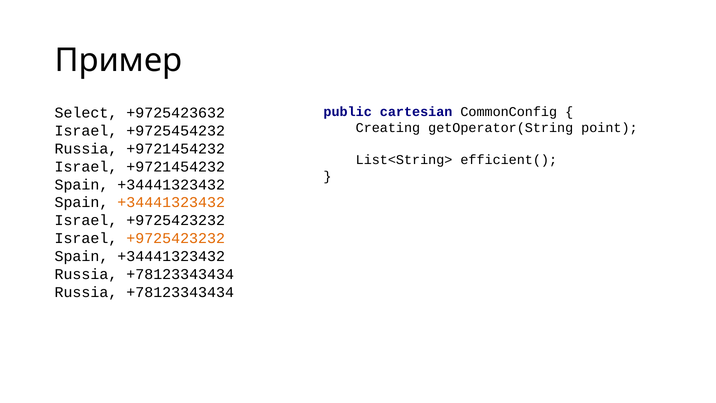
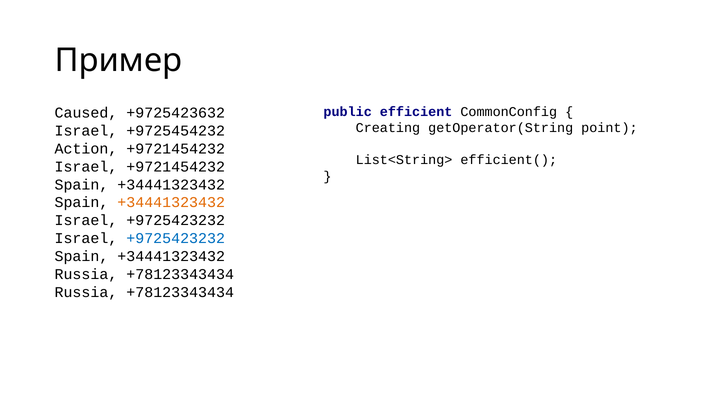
cartesian: cartesian -> efficient
Select: Select -> Caused
Russia at (86, 149): Russia -> Action
+9725423232 at (176, 238) colour: orange -> blue
